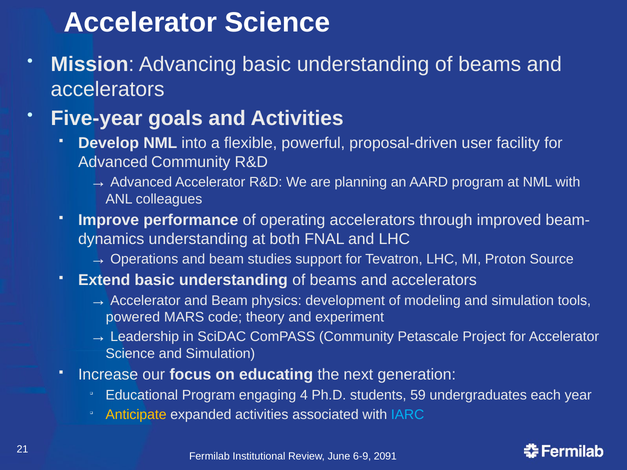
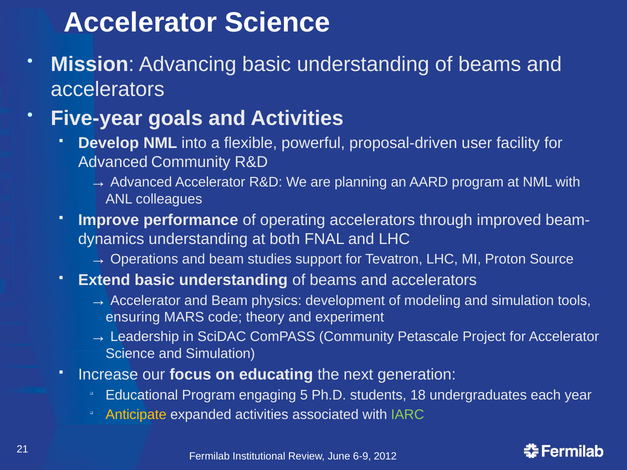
powered: powered -> ensuring
4: 4 -> 5
59: 59 -> 18
IARC colour: light blue -> light green
2091: 2091 -> 2012
